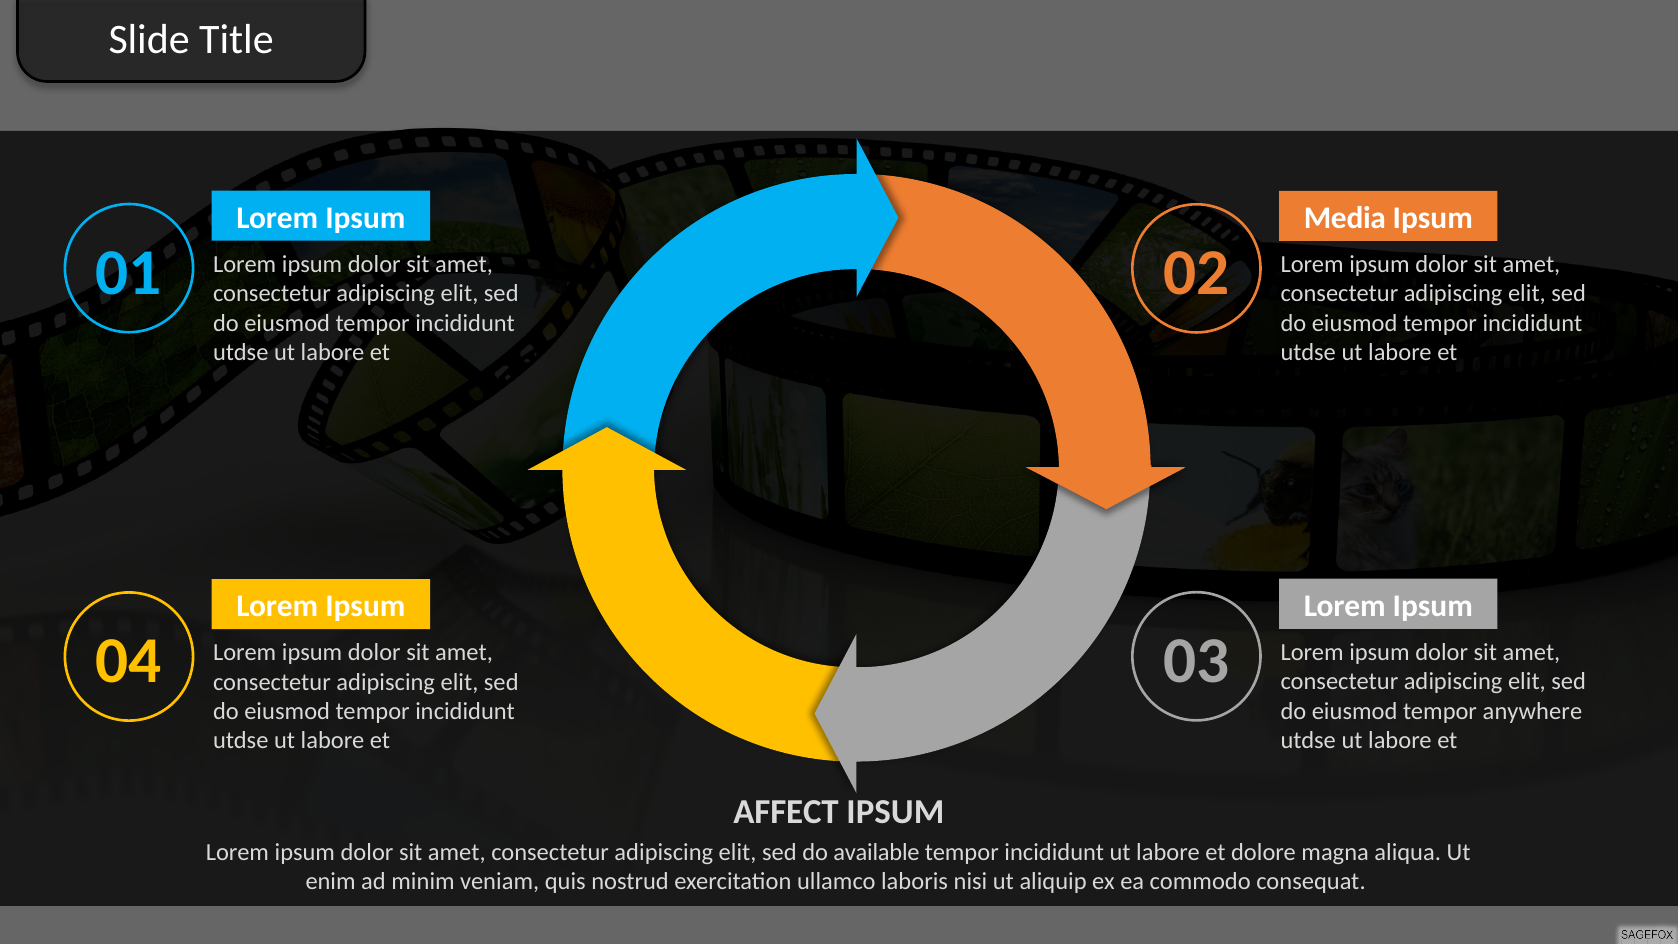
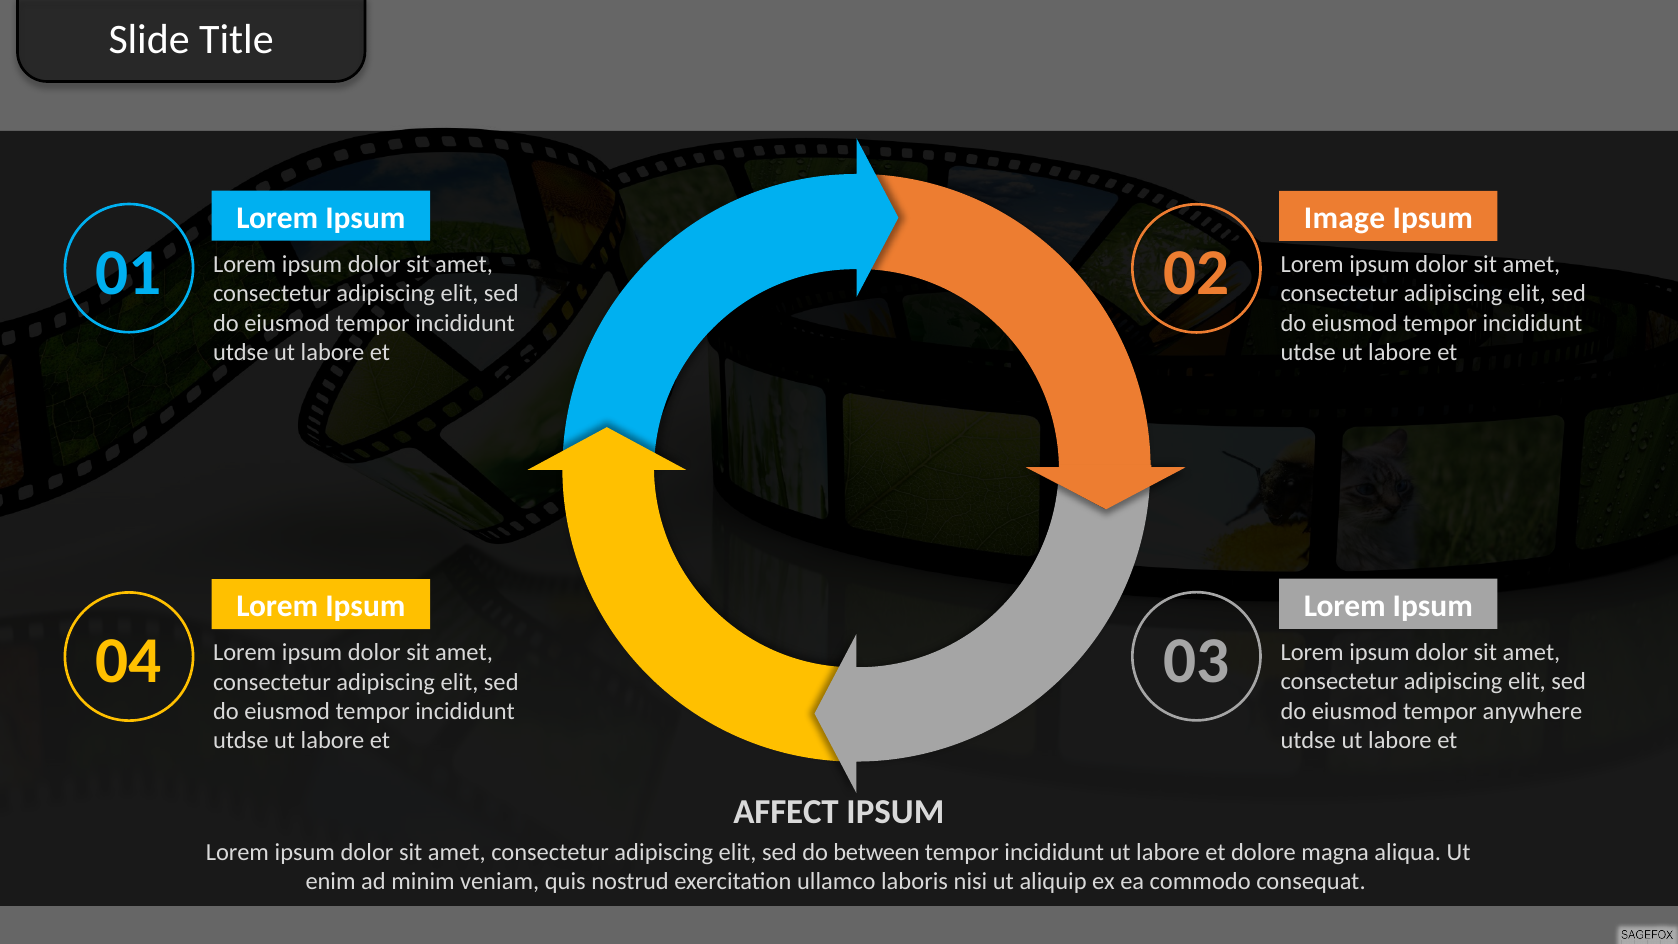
Media: Media -> Image
available: available -> between
